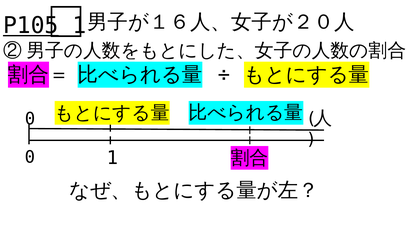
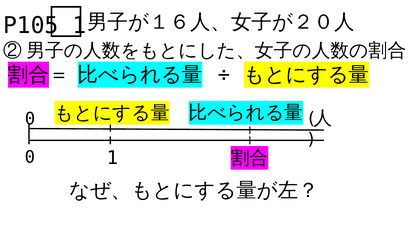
P105 underline: present -> none
